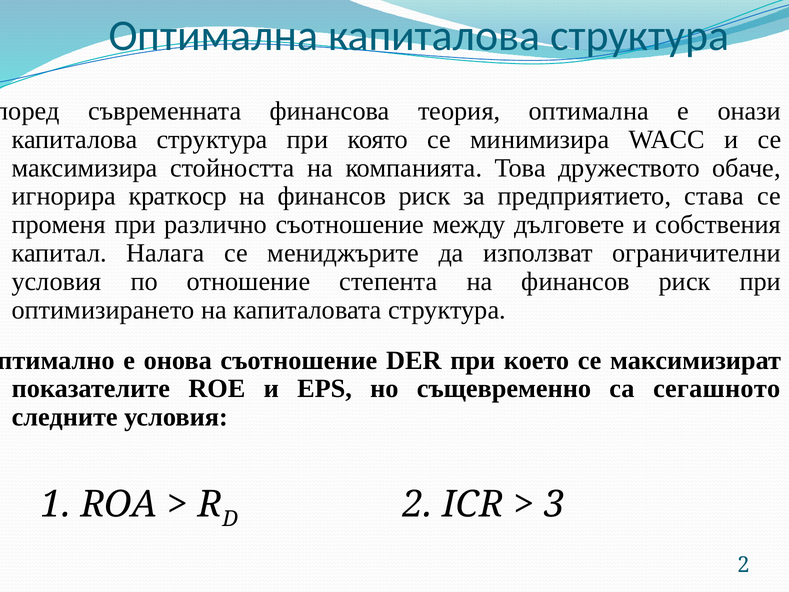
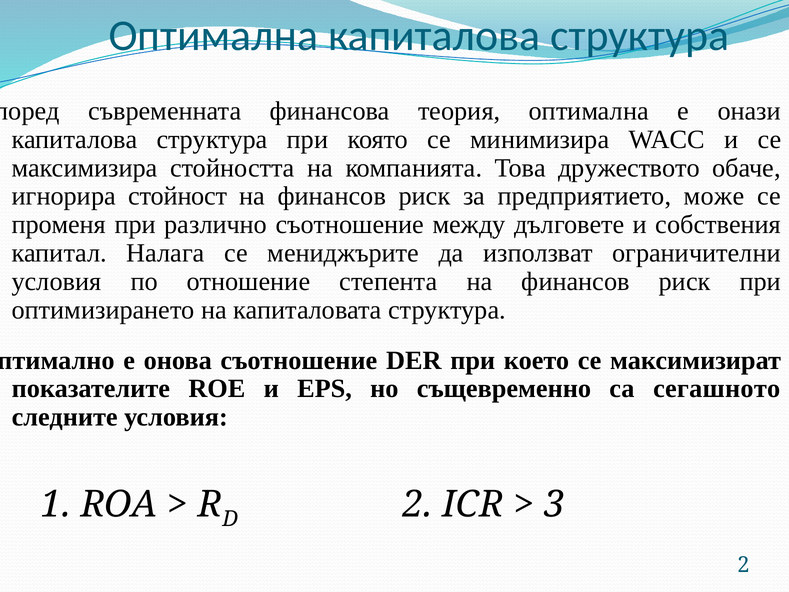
краткоср: краткоср -> стойност
става: става -> може
